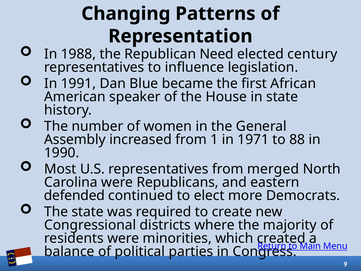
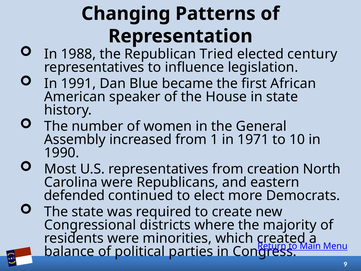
Need: Need -> Tried
88: 88 -> 10
merged: merged -> creation
